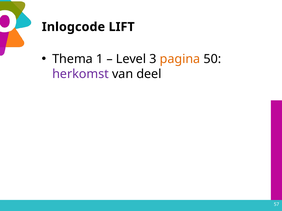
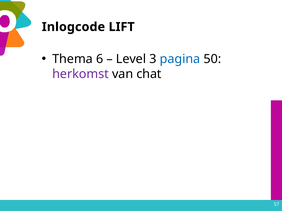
1: 1 -> 6
pagina colour: orange -> blue
deel: deel -> chat
